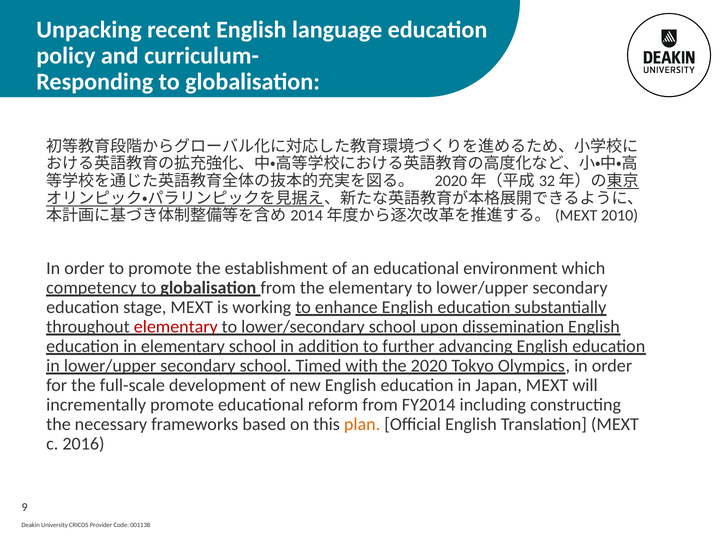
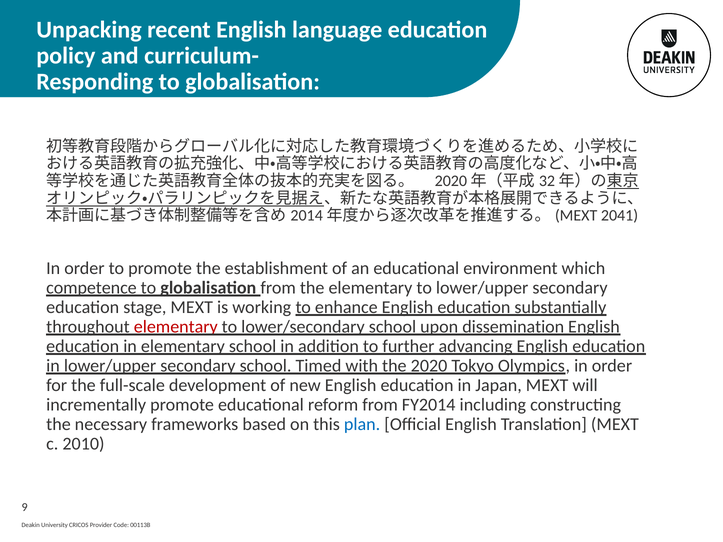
2010: 2010 -> 2041
competency: competency -> competence
plan colour: orange -> blue
2016: 2016 -> 2010
